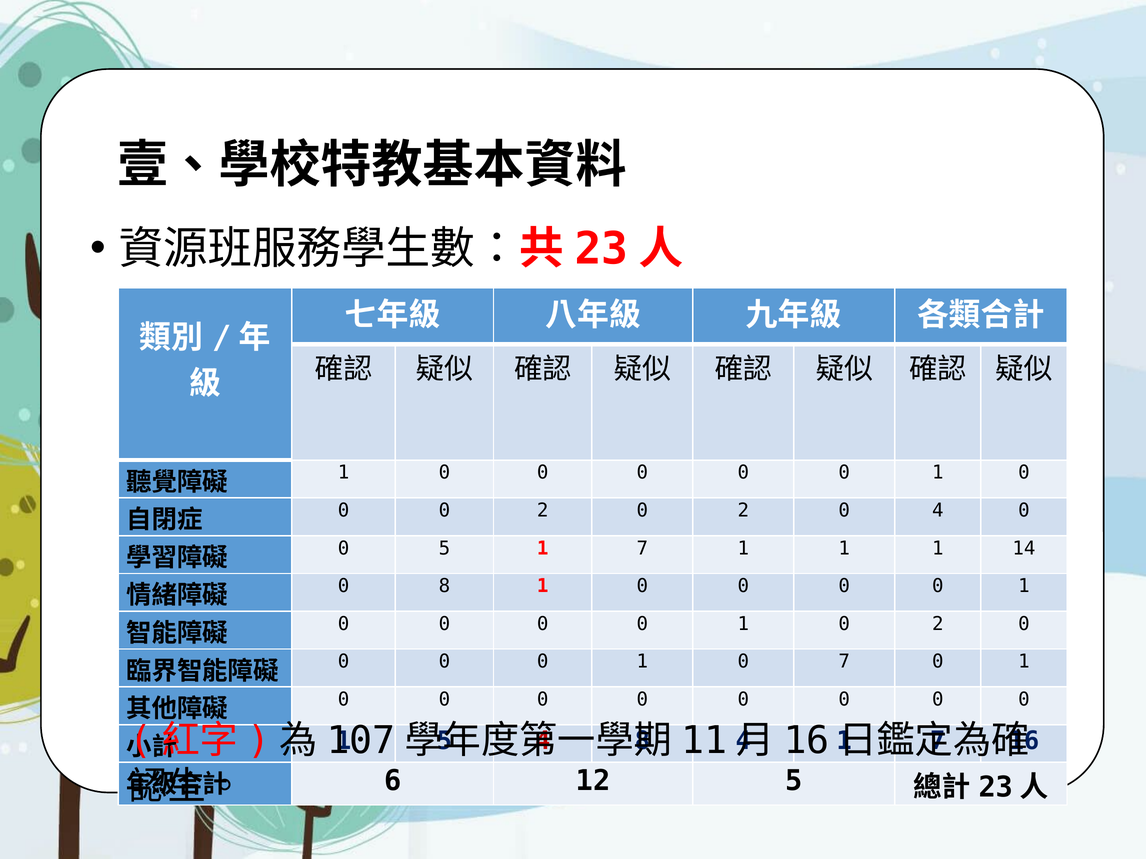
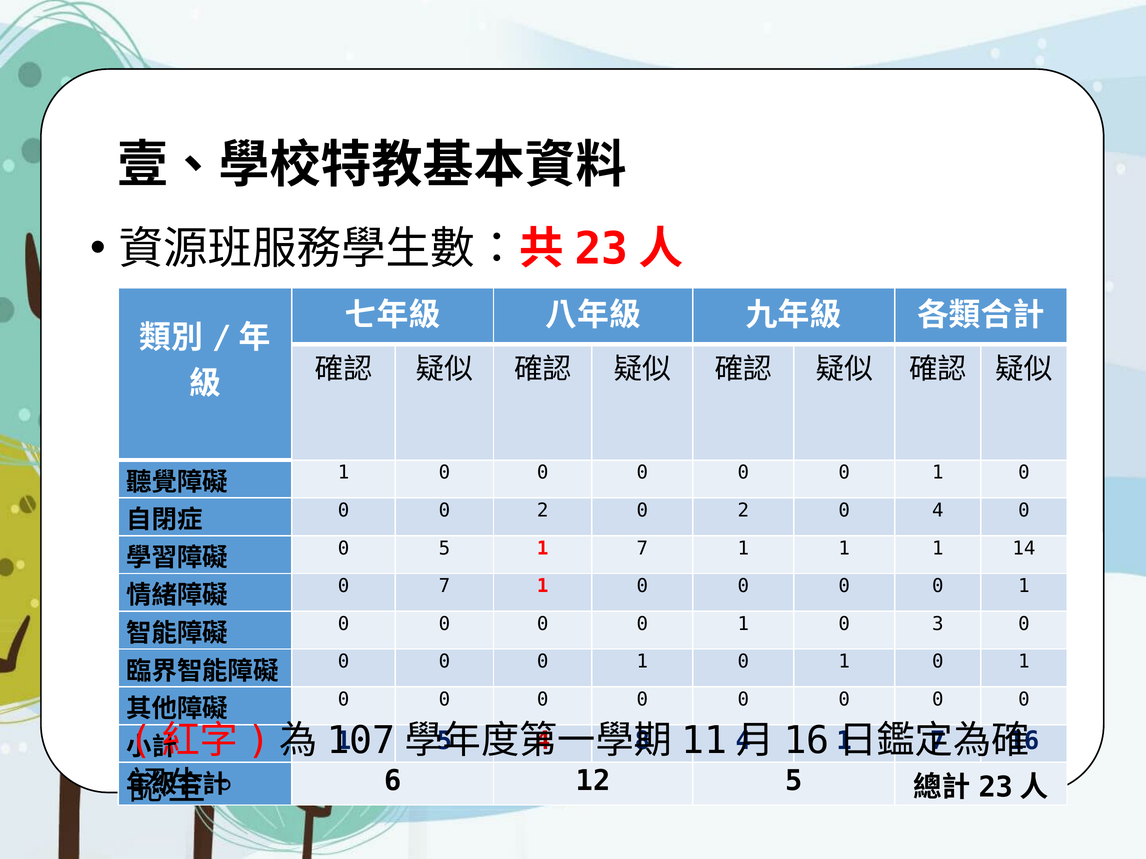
0 8: 8 -> 7
1 0 2: 2 -> 3
7 at (844, 662): 7 -> 1
